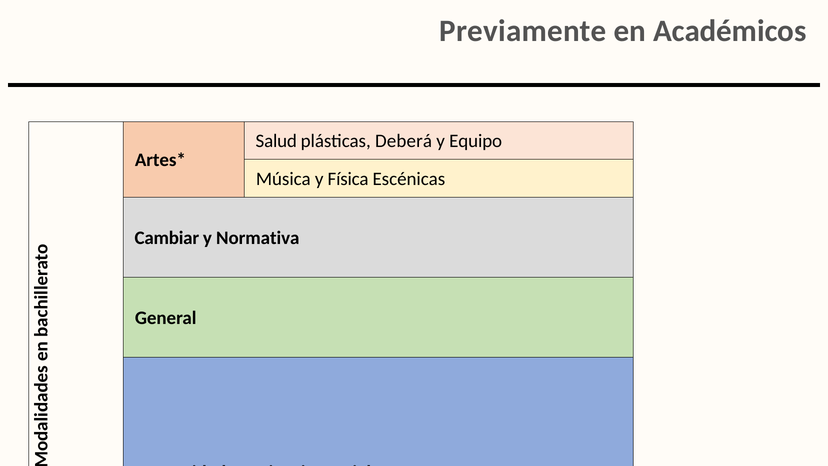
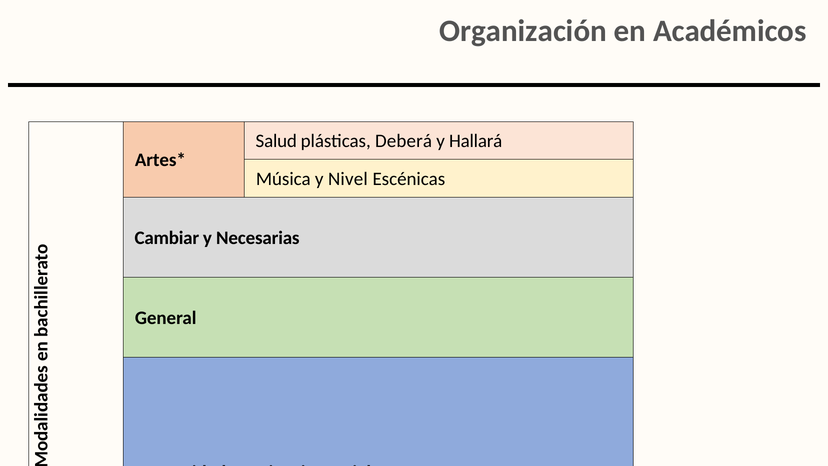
Previamente: Previamente -> Organización
Equipo: Equipo -> Hallará
Física: Física -> Nivel
Normativa: Normativa -> Necesarias
